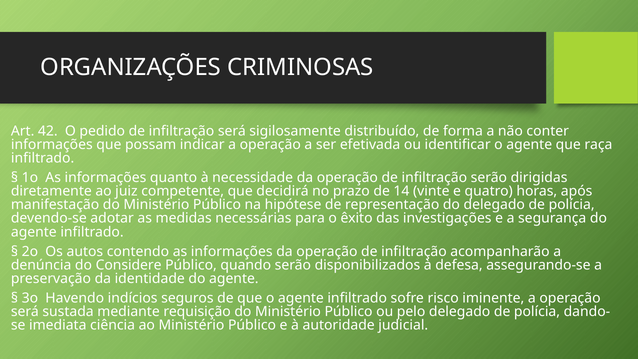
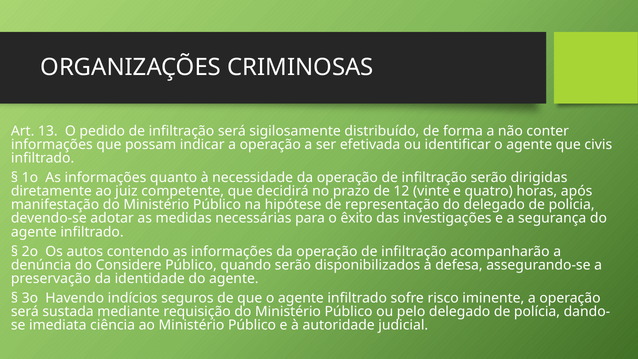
42: 42 -> 13
raça: raça -> civis
14: 14 -> 12
